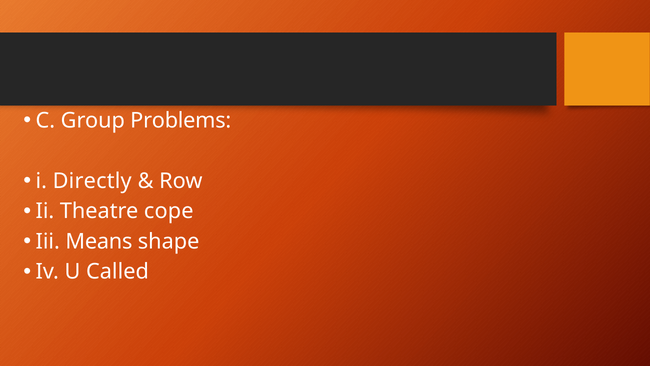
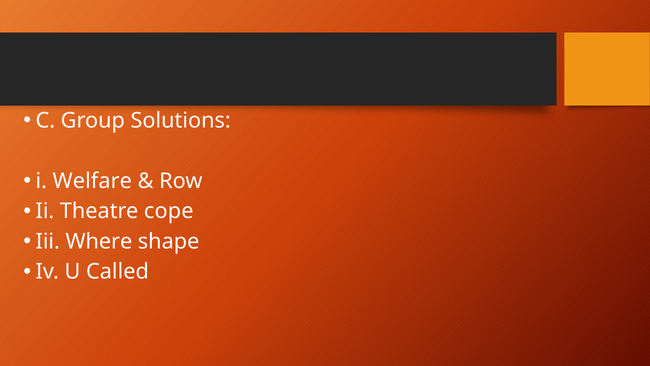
Problems: Problems -> Solutions
Directly: Directly -> Welfare
Means: Means -> Where
